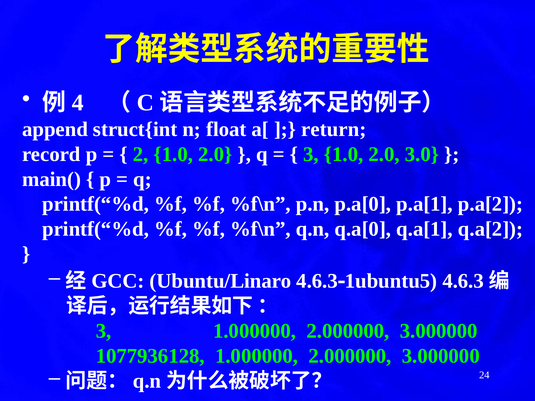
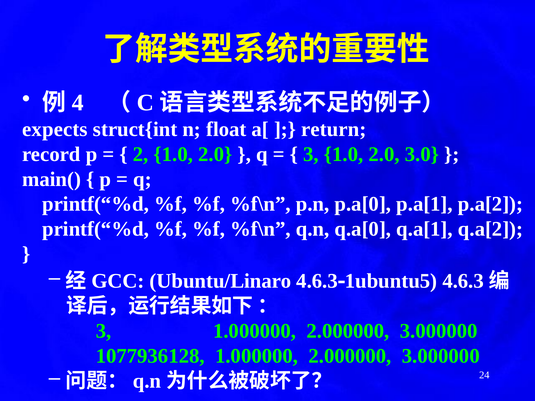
append: append -> expects
